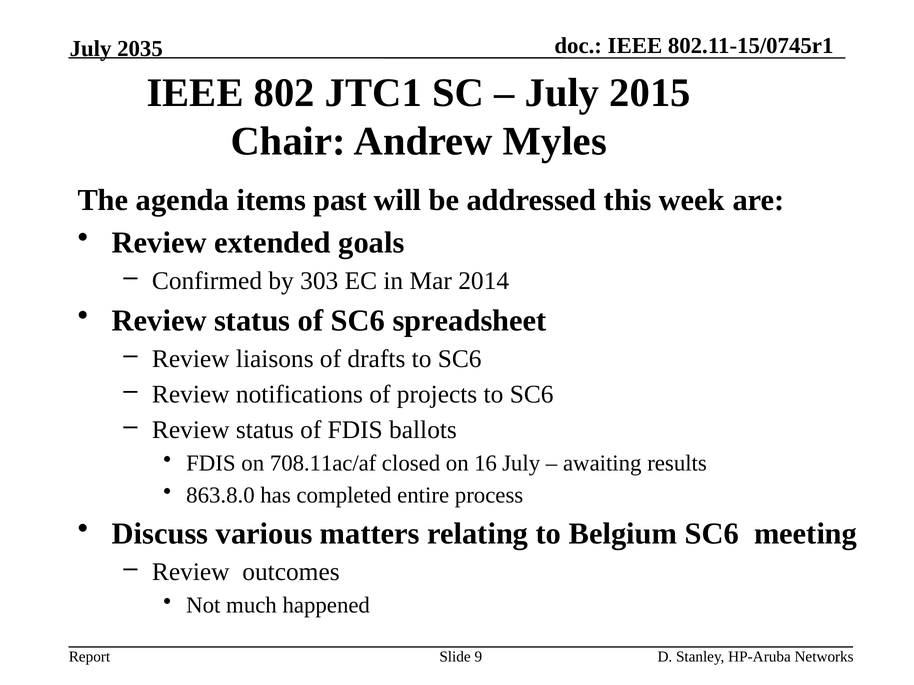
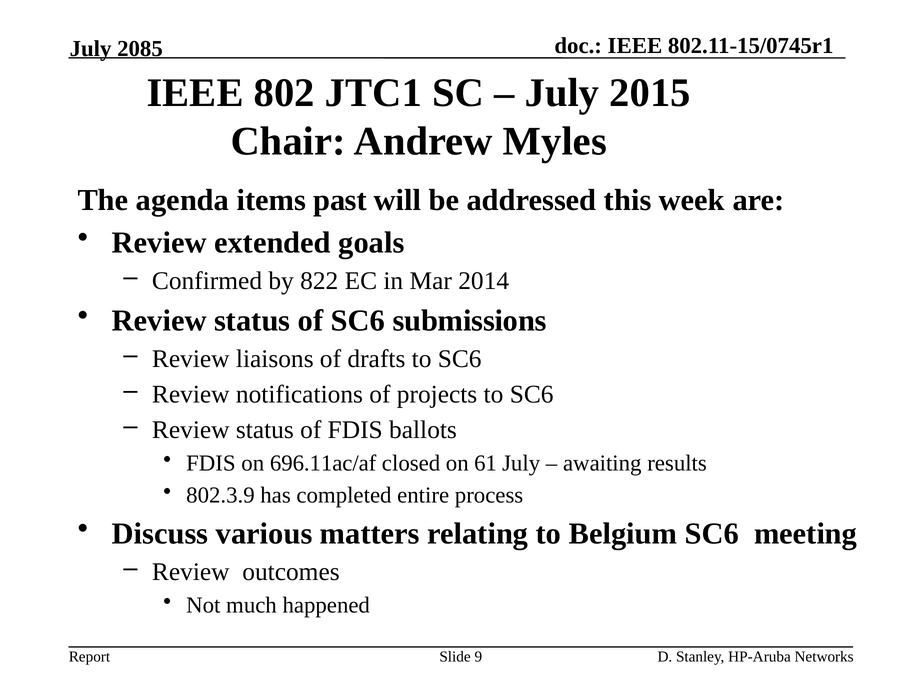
2035: 2035 -> 2085
303: 303 -> 822
spreadsheet: spreadsheet -> submissions
708.11ac/af: 708.11ac/af -> 696.11ac/af
16: 16 -> 61
863.8.0: 863.8.0 -> 802.3.9
